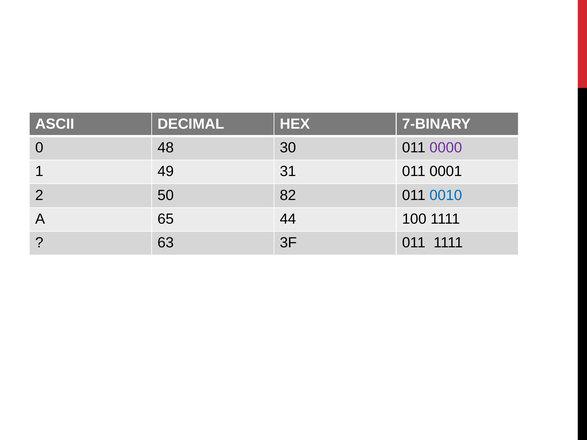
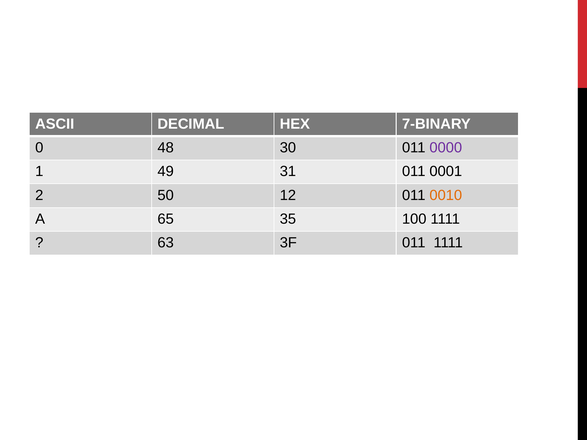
82: 82 -> 12
0010 colour: blue -> orange
44: 44 -> 35
